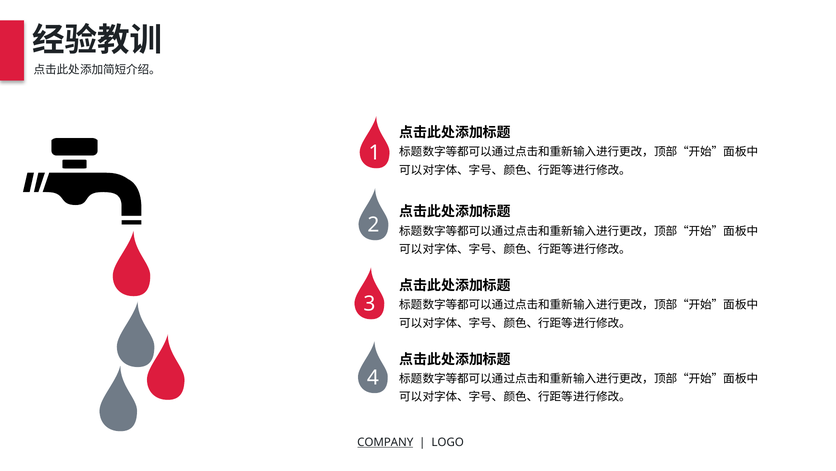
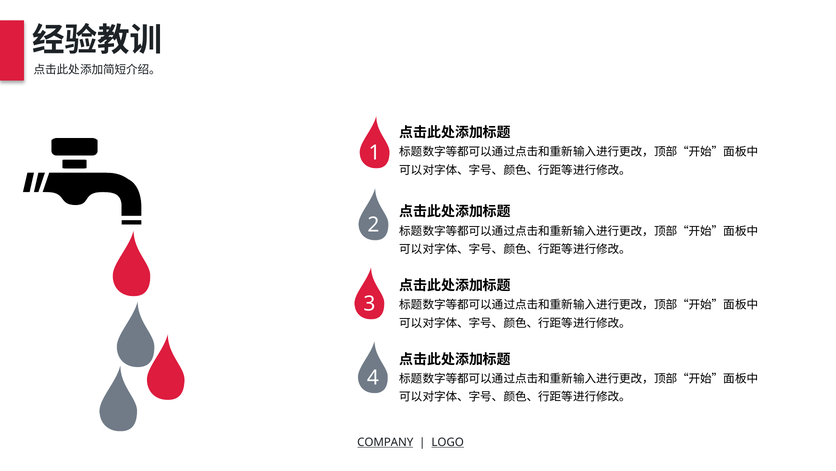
LOGO underline: none -> present
